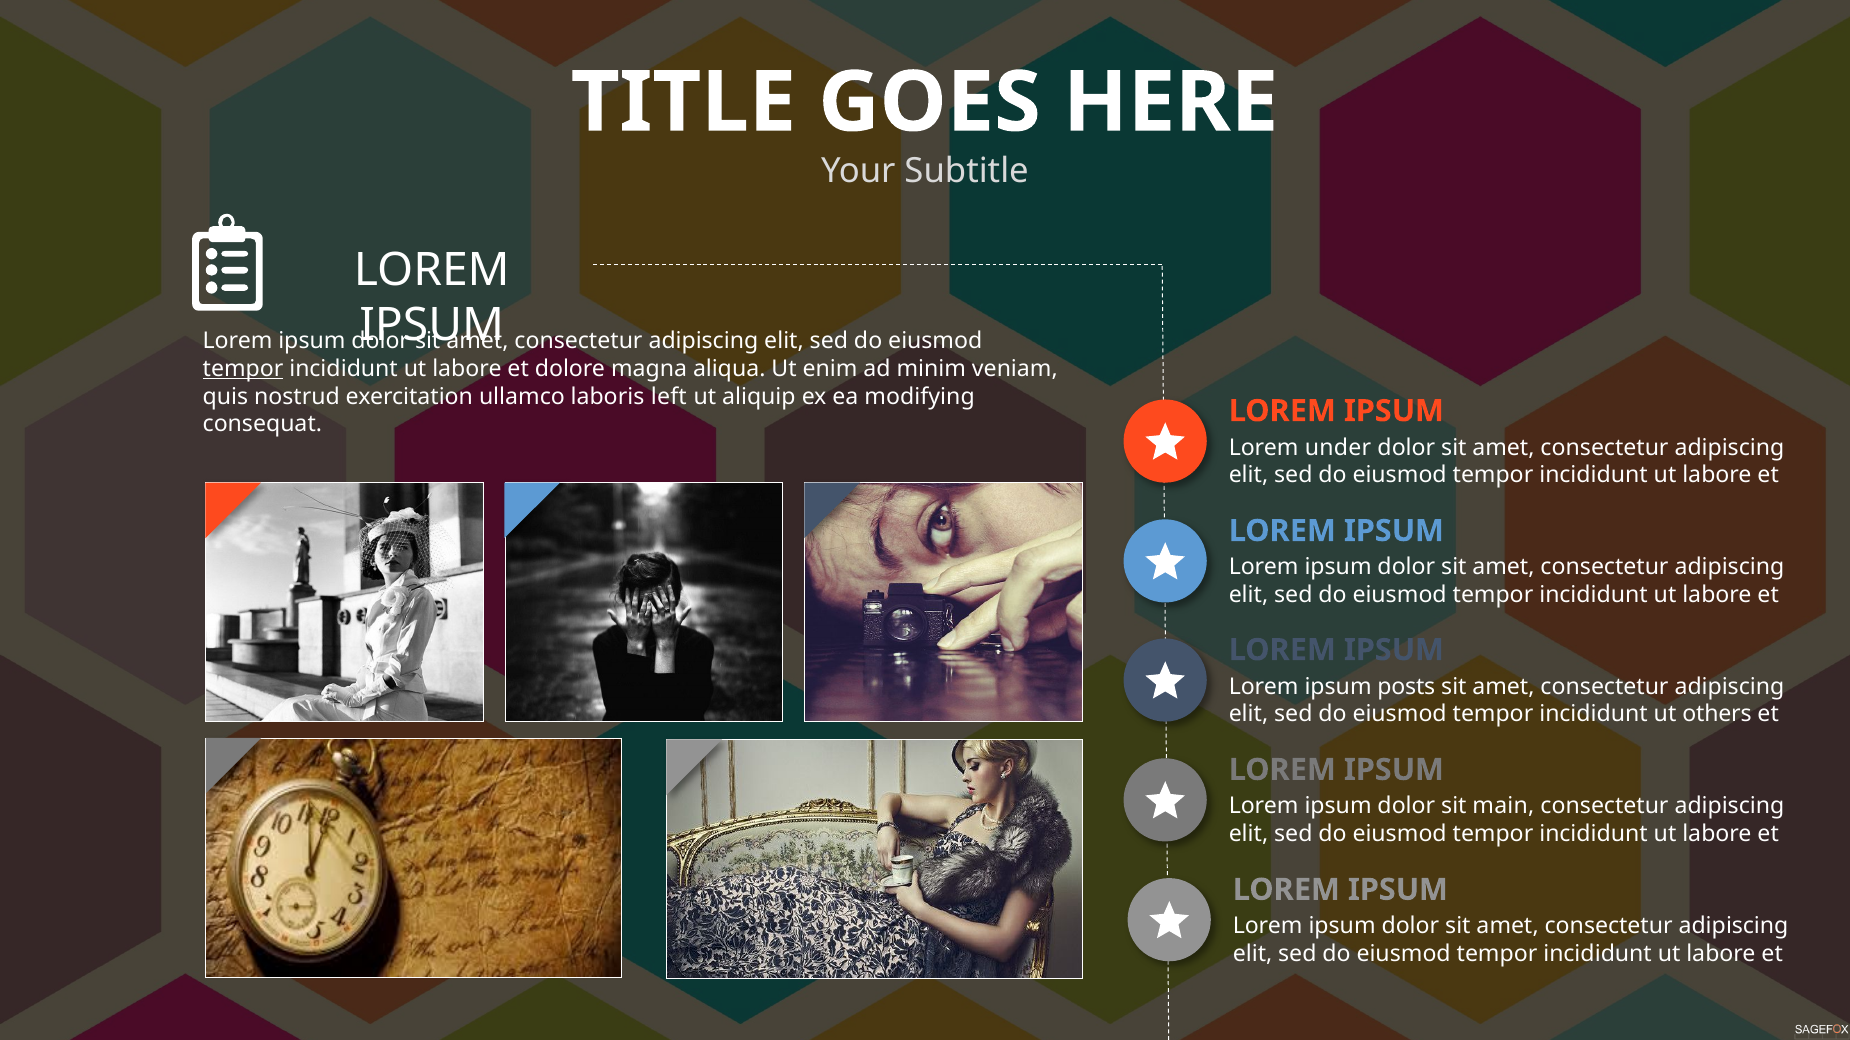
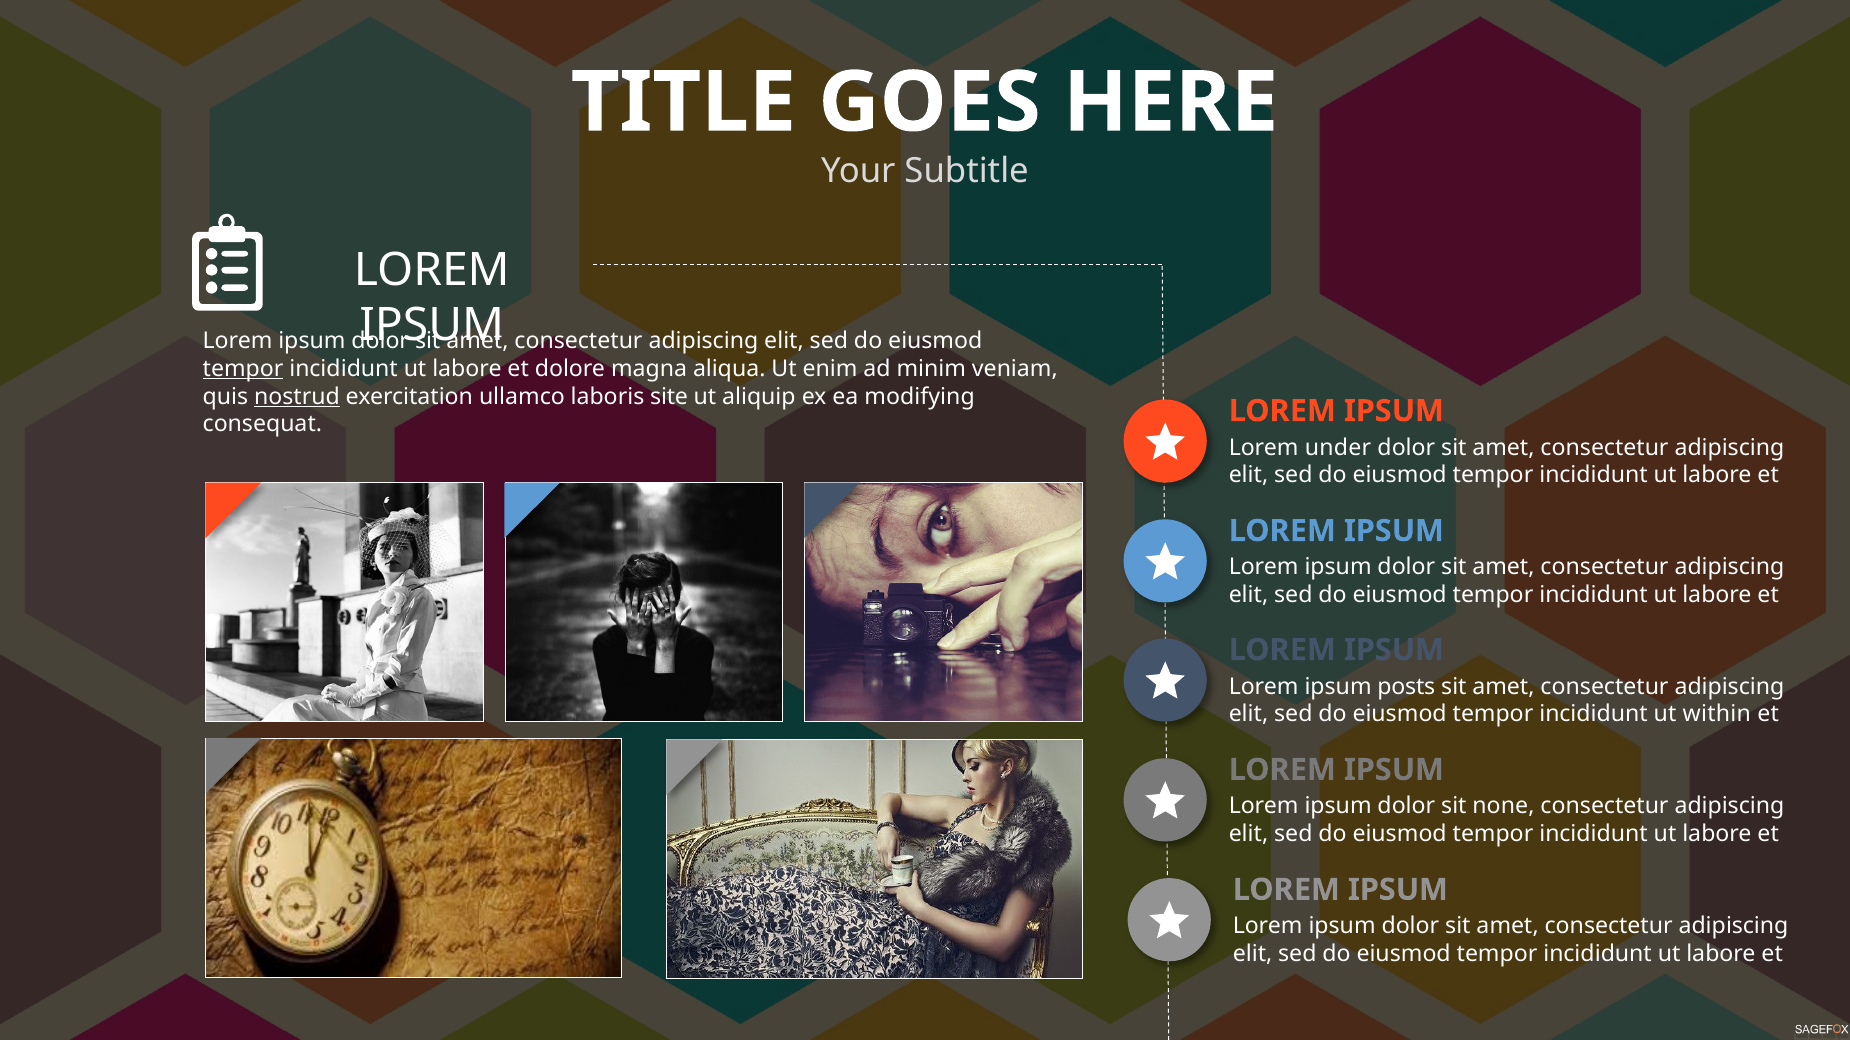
nostrud underline: none -> present
left: left -> site
others: others -> within
main: main -> none
